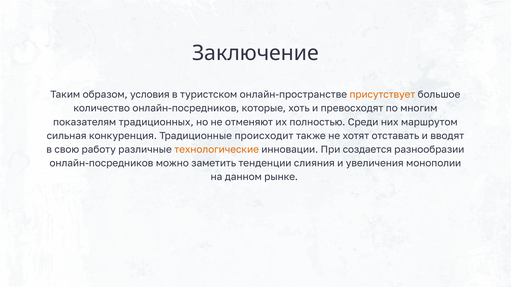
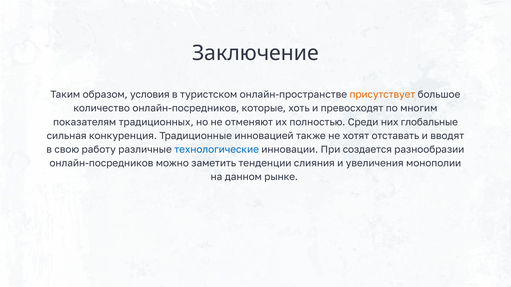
маршрутом: маршрутом -> глобальные
происходит: происходит -> инновацией
технологические colour: orange -> blue
